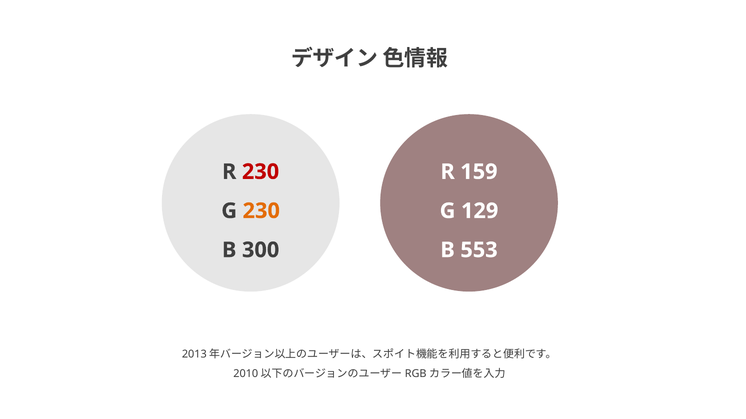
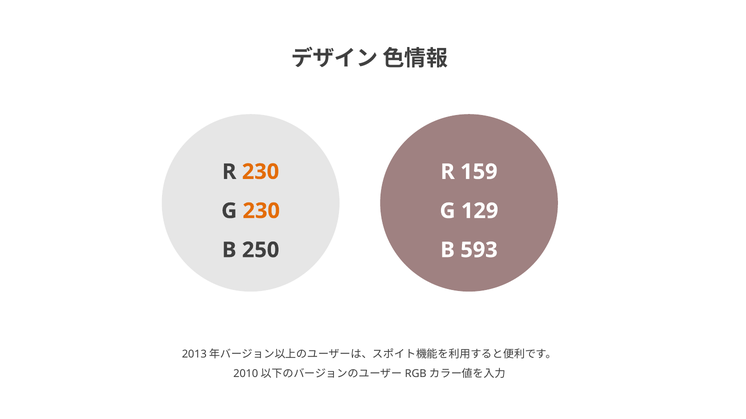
230 at (261, 172) colour: red -> orange
300: 300 -> 250
553: 553 -> 593
